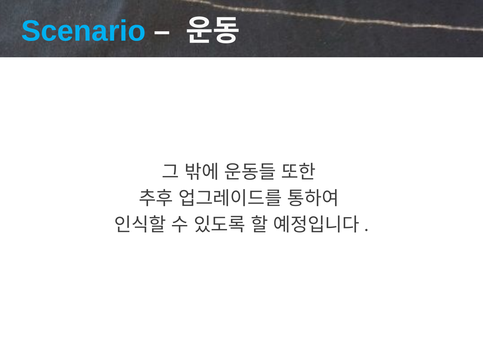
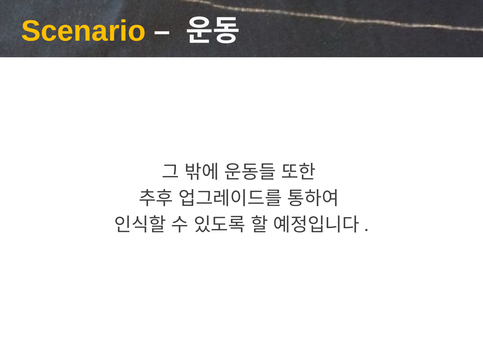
Scenario colour: light blue -> yellow
